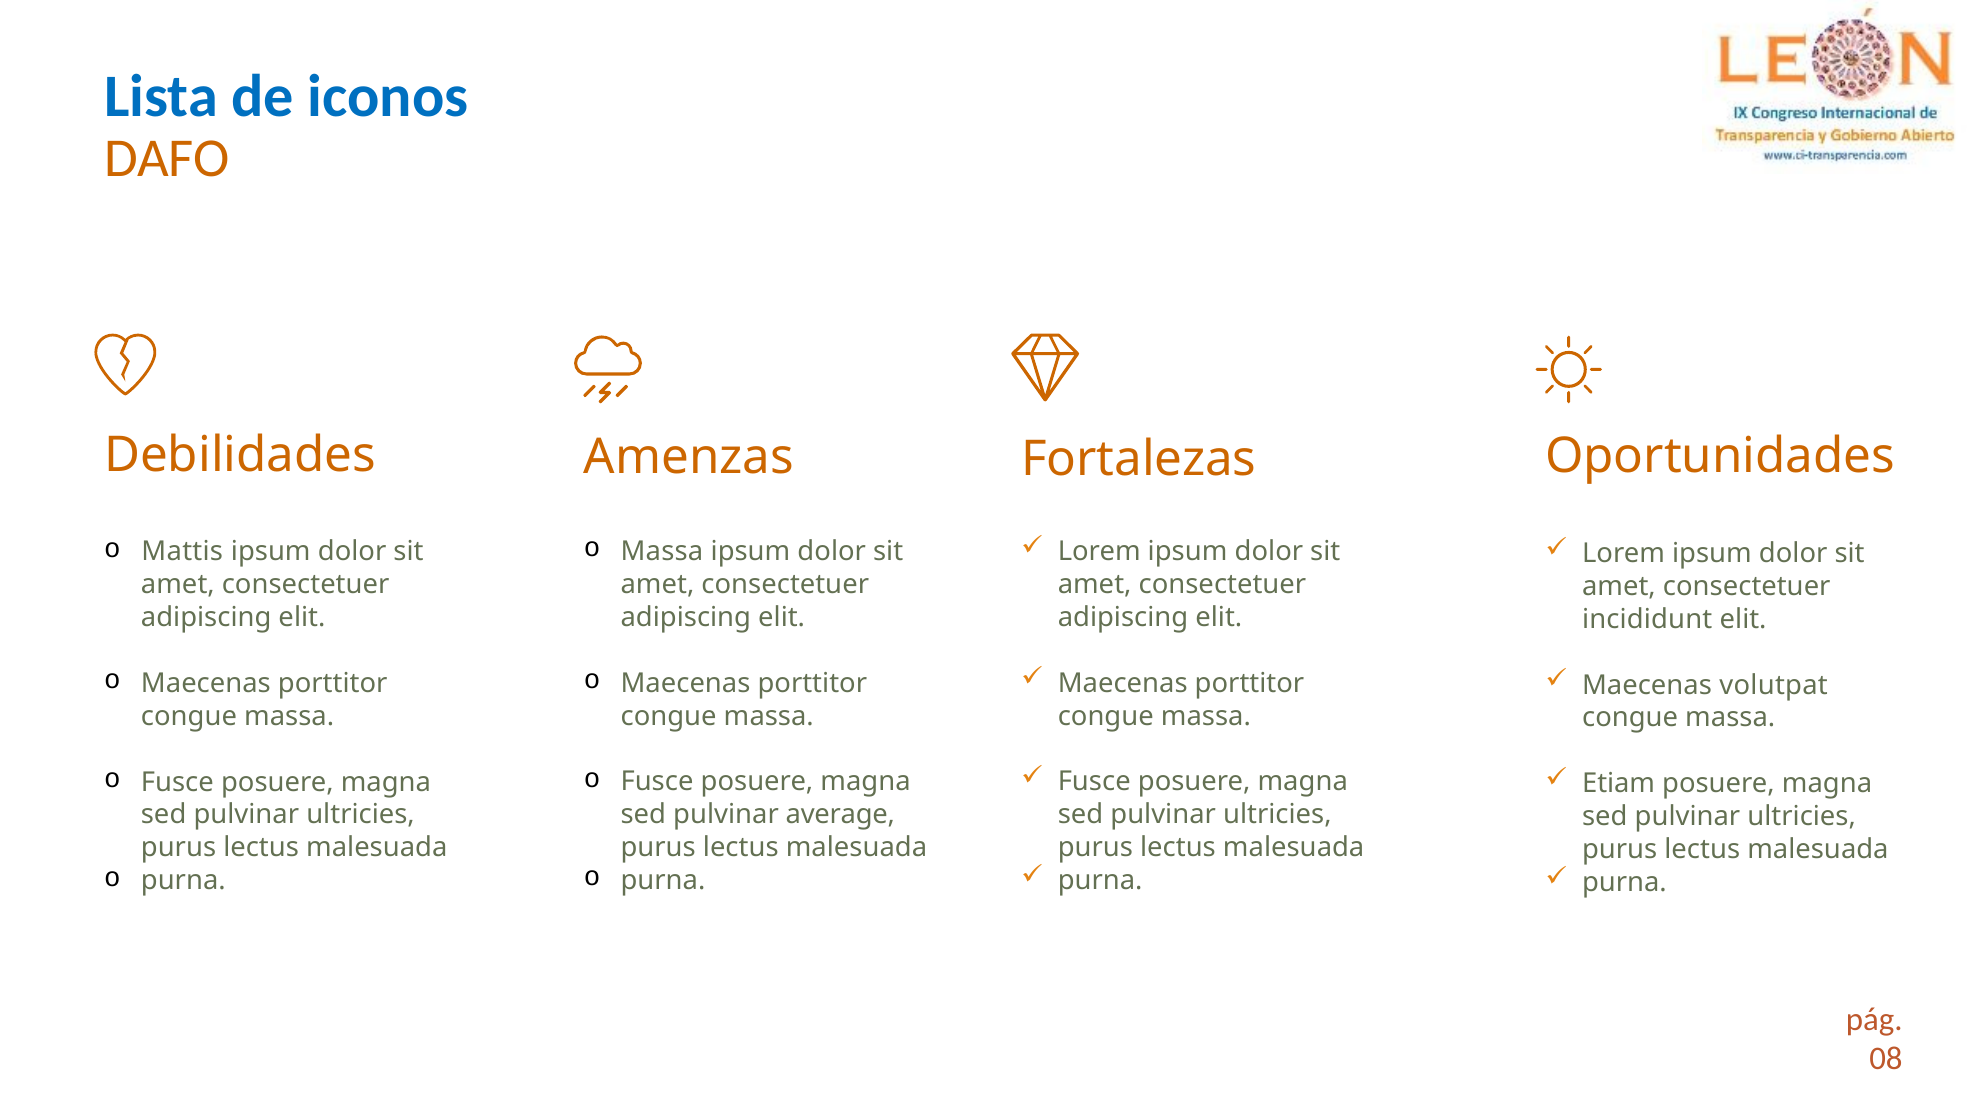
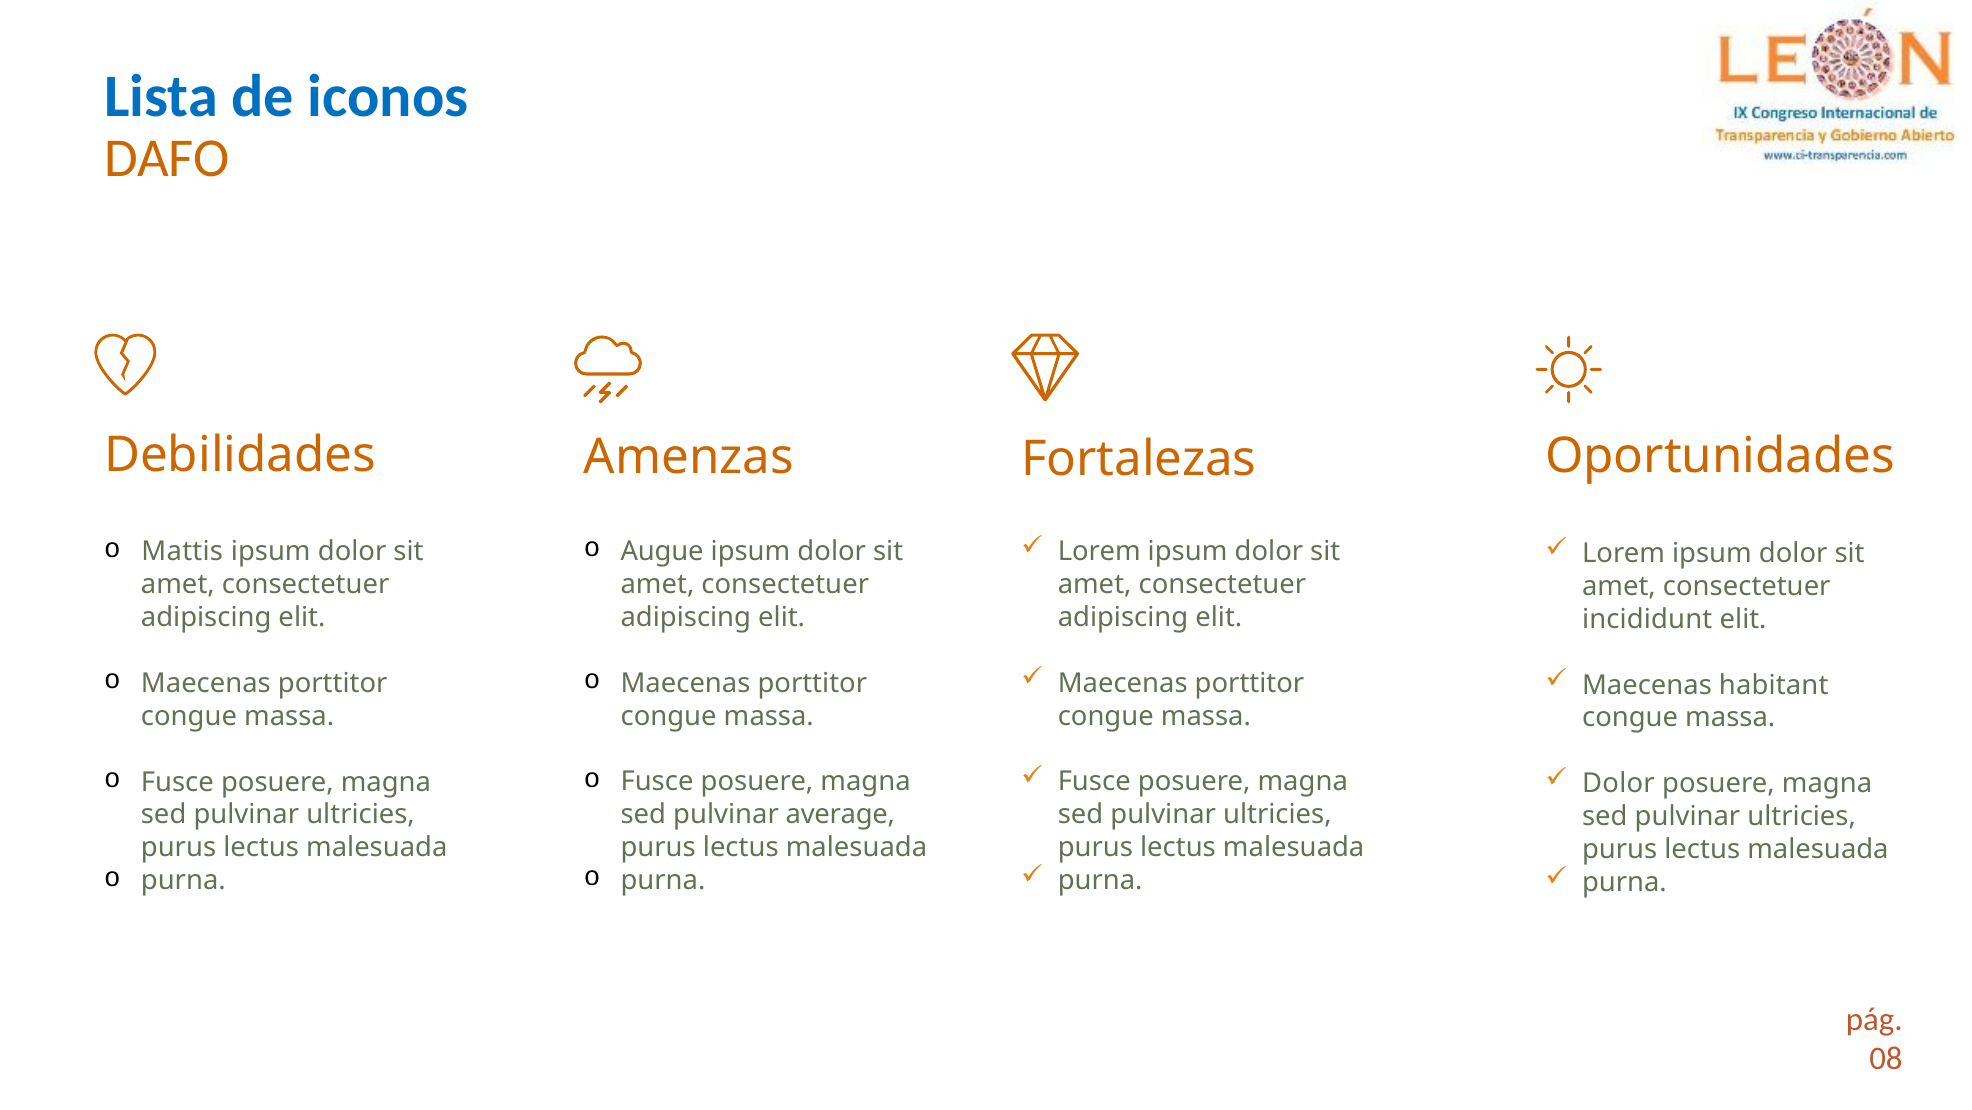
Massa at (662, 551): Massa -> Augue
volutpat: volutpat -> habitant
Etiam at (1619, 783): Etiam -> Dolor
